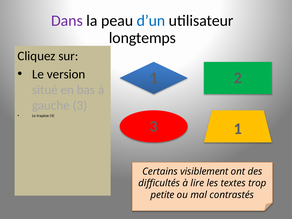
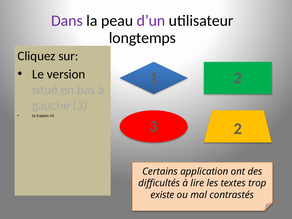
d’un colour: blue -> purple
3 1: 1 -> 2
visiblement: visiblement -> application
petite: petite -> existe
